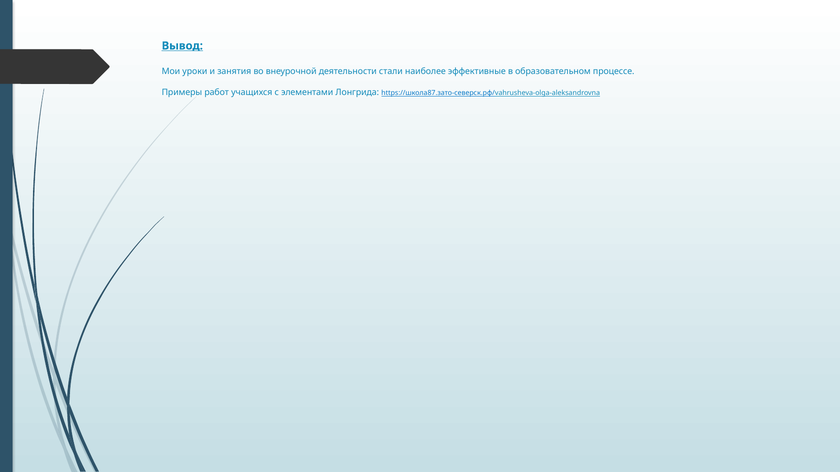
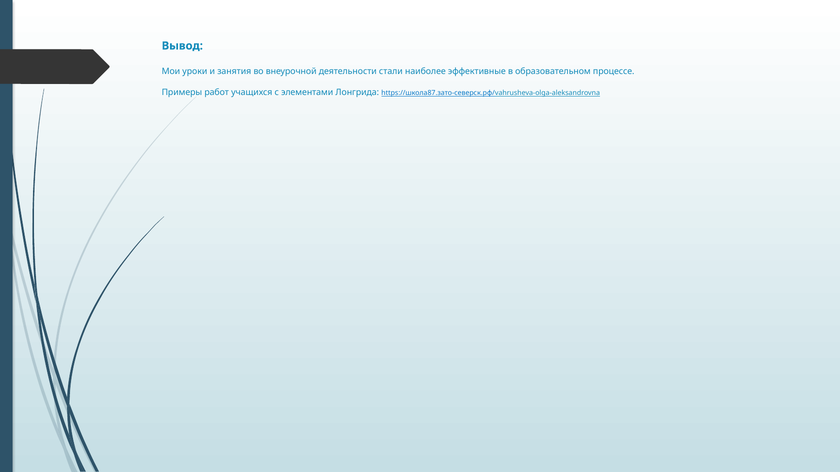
Вывод underline: present -> none
